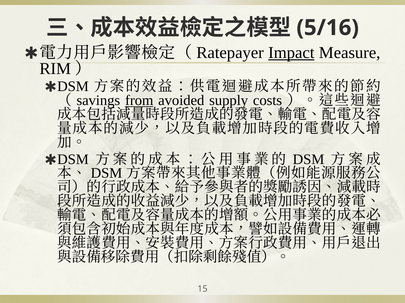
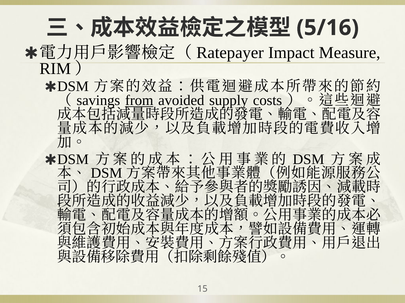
Impact underline: present -> none
